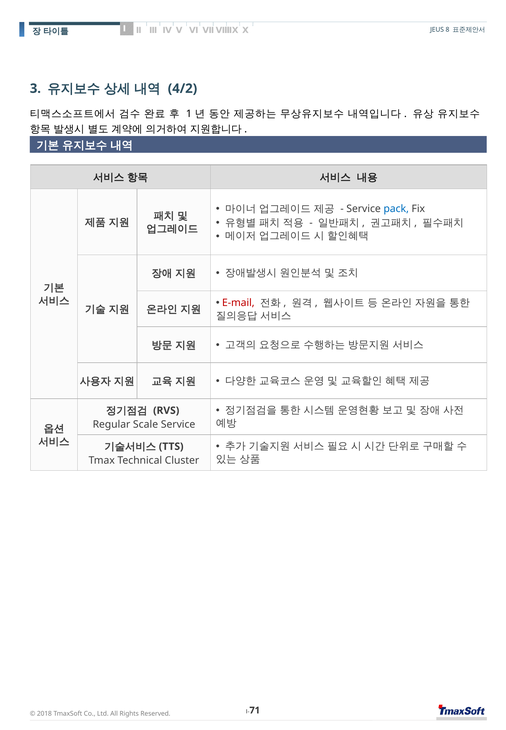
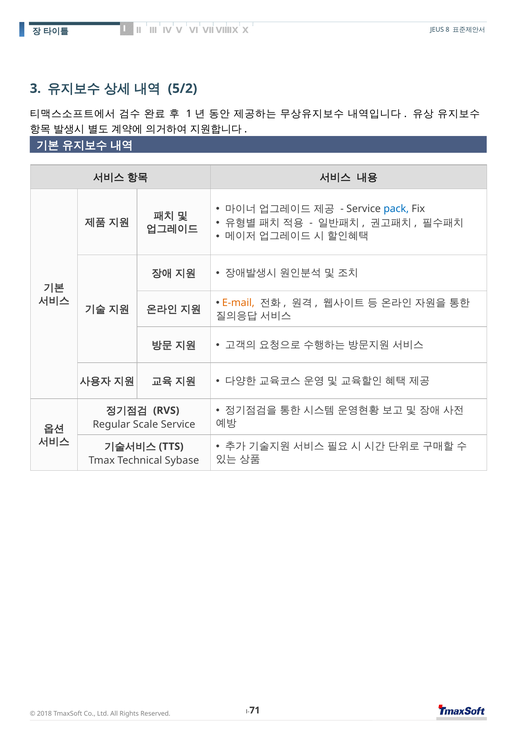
4/2: 4/2 -> 5/2
E-mail colour: red -> orange
Cluster: Cluster -> Sybase
